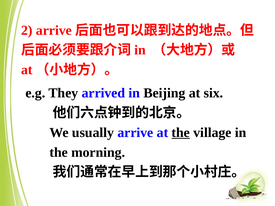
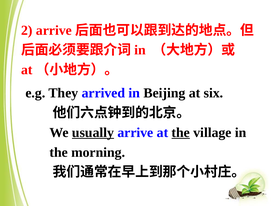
usually underline: none -> present
